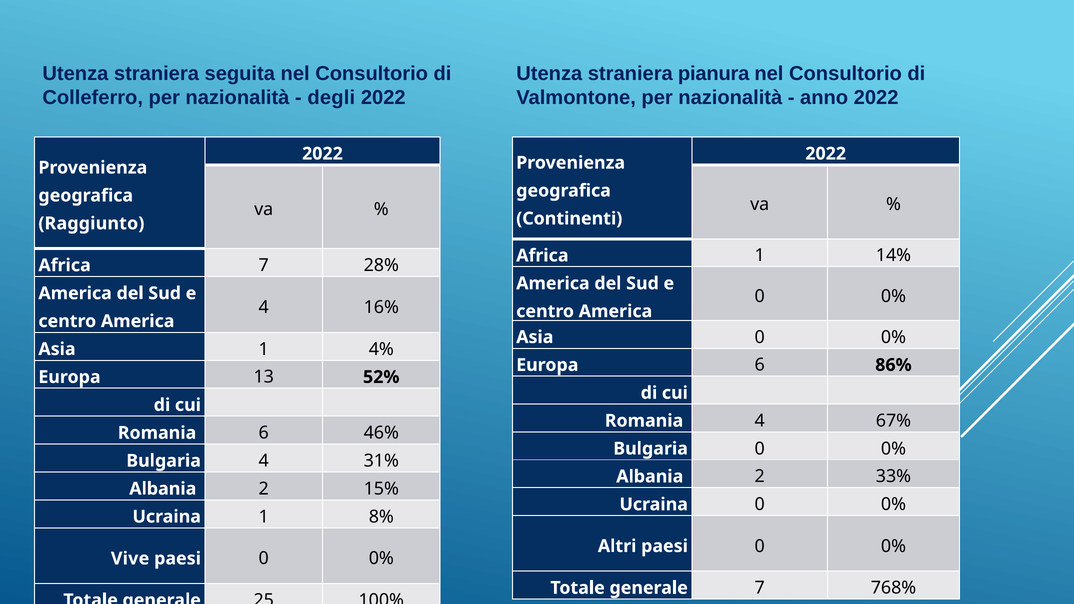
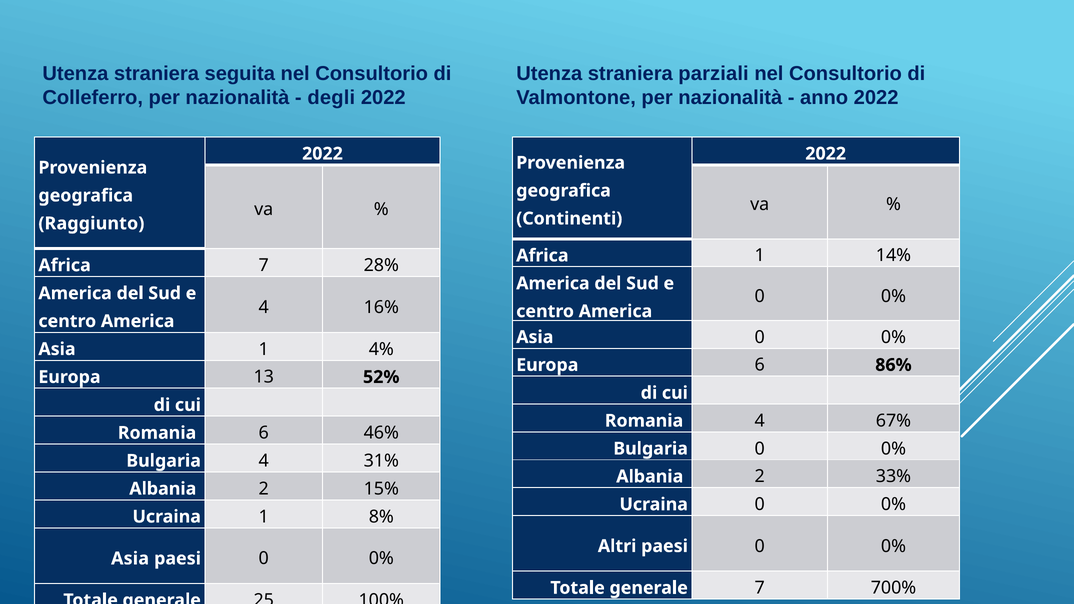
pianura: pianura -> parziali
Vive at (130, 559): Vive -> Asia
768%: 768% -> 700%
